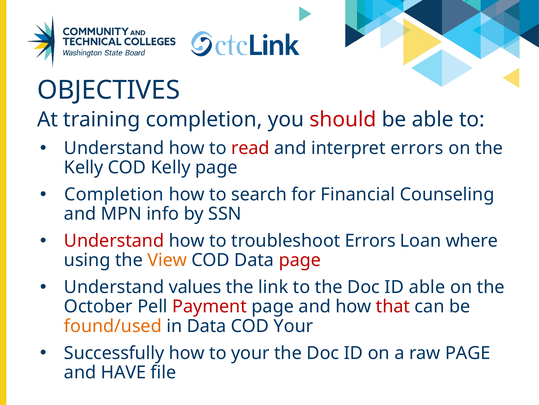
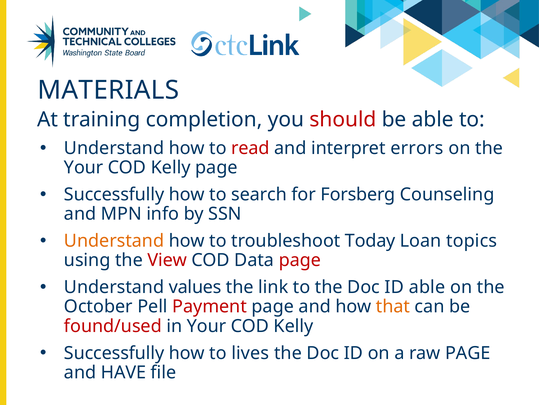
OBJECTIVES: OBJECTIVES -> MATERIALS
Kelly at (84, 167): Kelly -> Your
Completion at (114, 194): Completion -> Successfully
Financial: Financial -> Forsberg
Understand at (114, 240) colour: red -> orange
troubleshoot Errors: Errors -> Today
where: where -> topics
View colour: orange -> red
that colour: red -> orange
found/used colour: orange -> red
in Data: Data -> Your
Your at (293, 326): Your -> Kelly
to your: your -> lives
